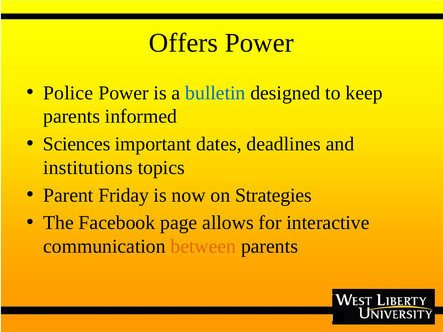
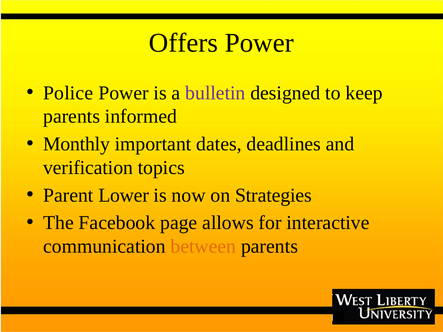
bulletin colour: blue -> purple
Sciences: Sciences -> Monthly
institutions: institutions -> verification
Friday: Friday -> Lower
